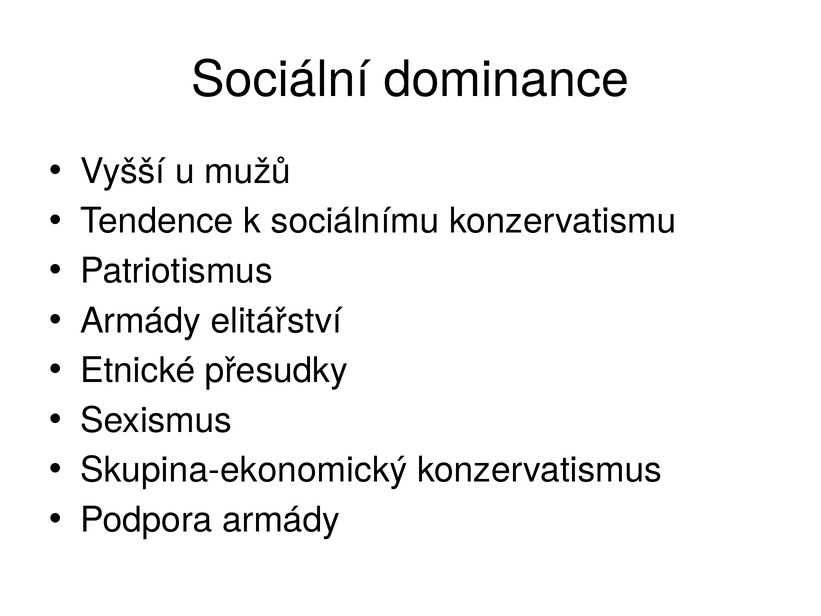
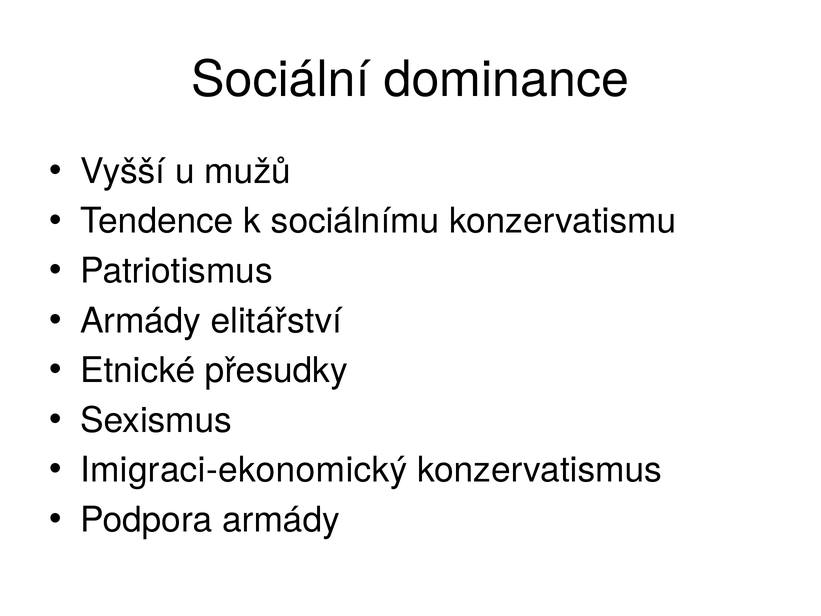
Skupina-ekonomický: Skupina-ekonomický -> Imigraci-ekonomický
